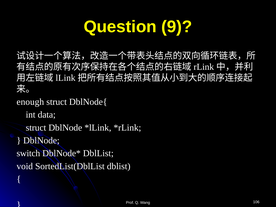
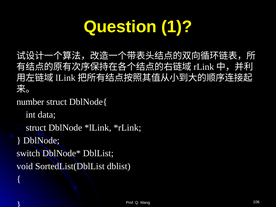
9: 9 -> 1
enough: enough -> number
